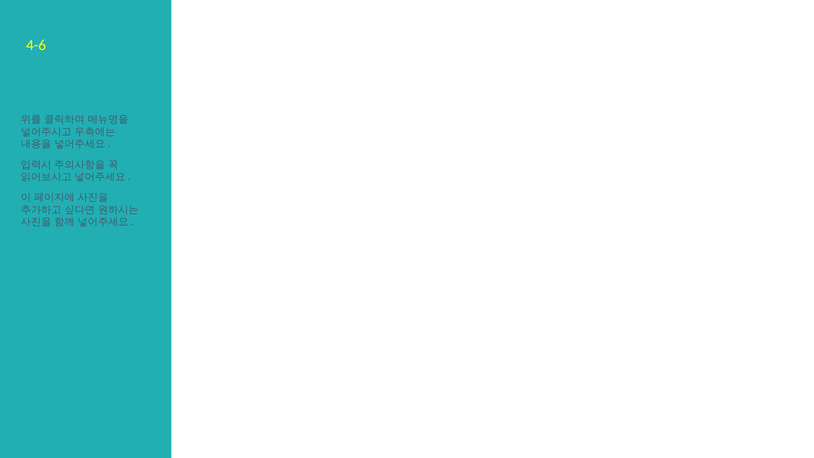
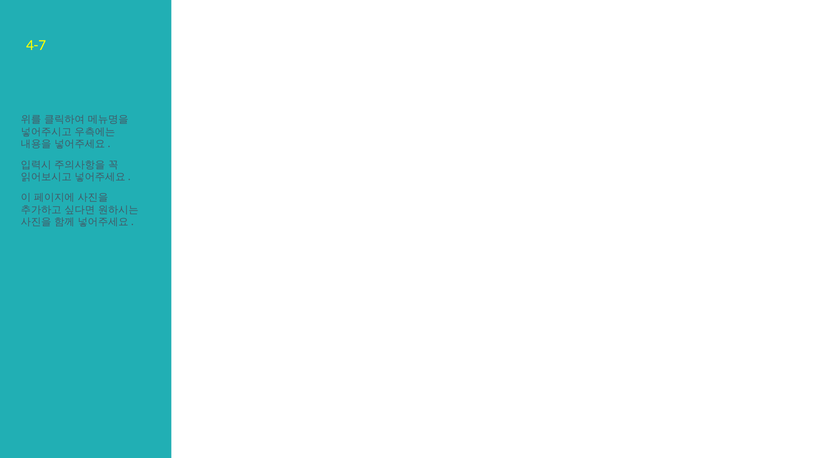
4-6: 4-6 -> 4-7
